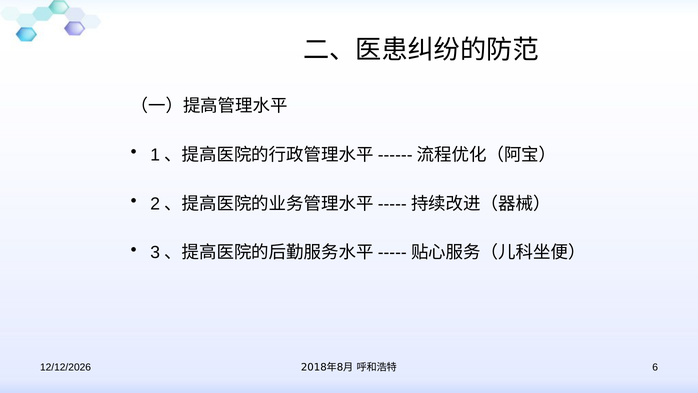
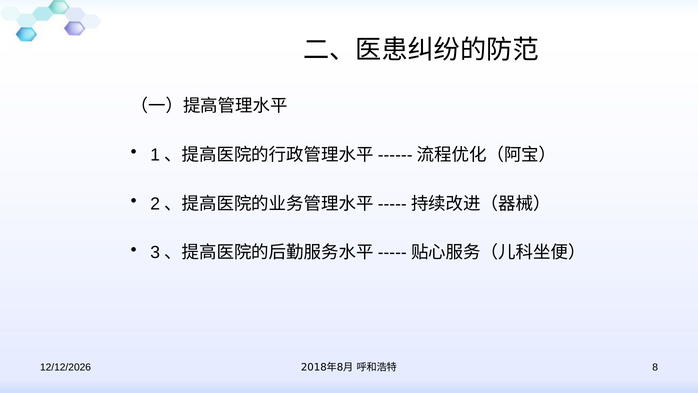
6 at (655, 367): 6 -> 8
